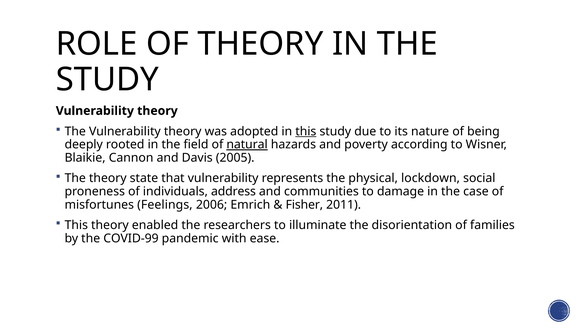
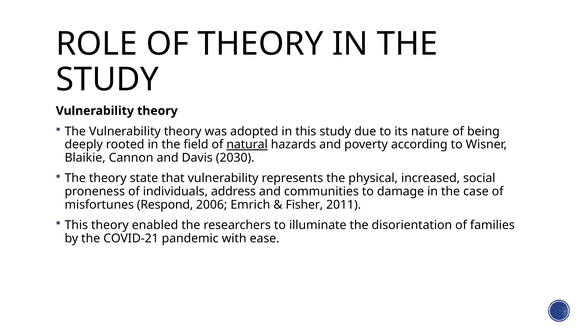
this at (306, 131) underline: present -> none
2005: 2005 -> 2030
lockdown: lockdown -> increased
Feelings: Feelings -> Respond
COVID-99: COVID-99 -> COVID-21
